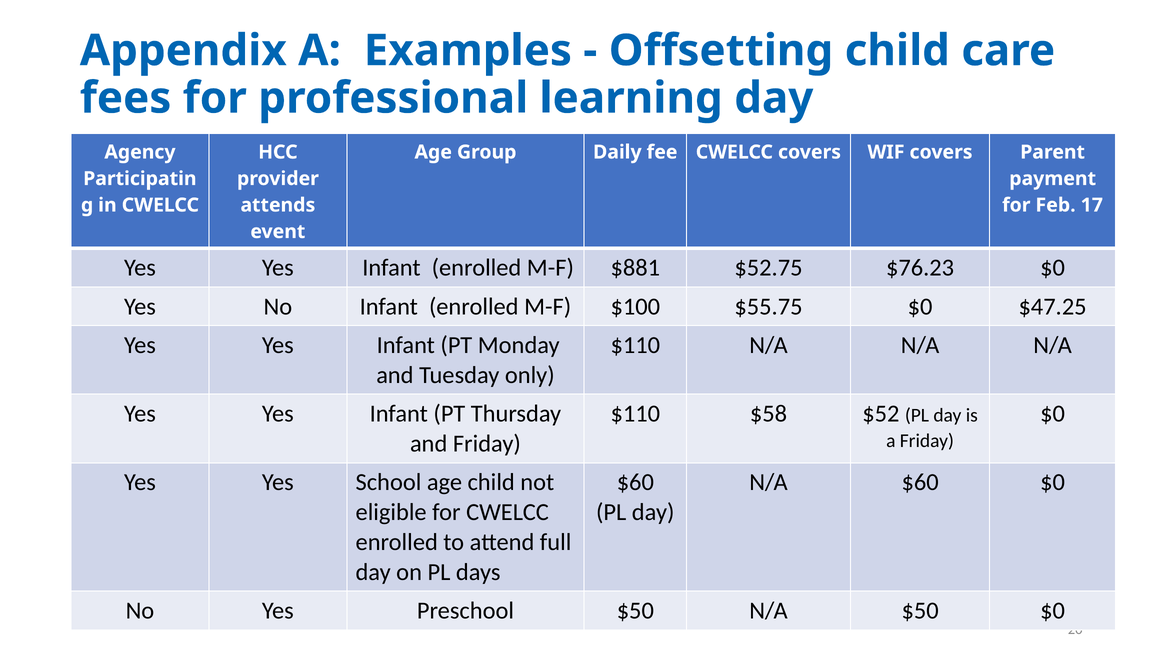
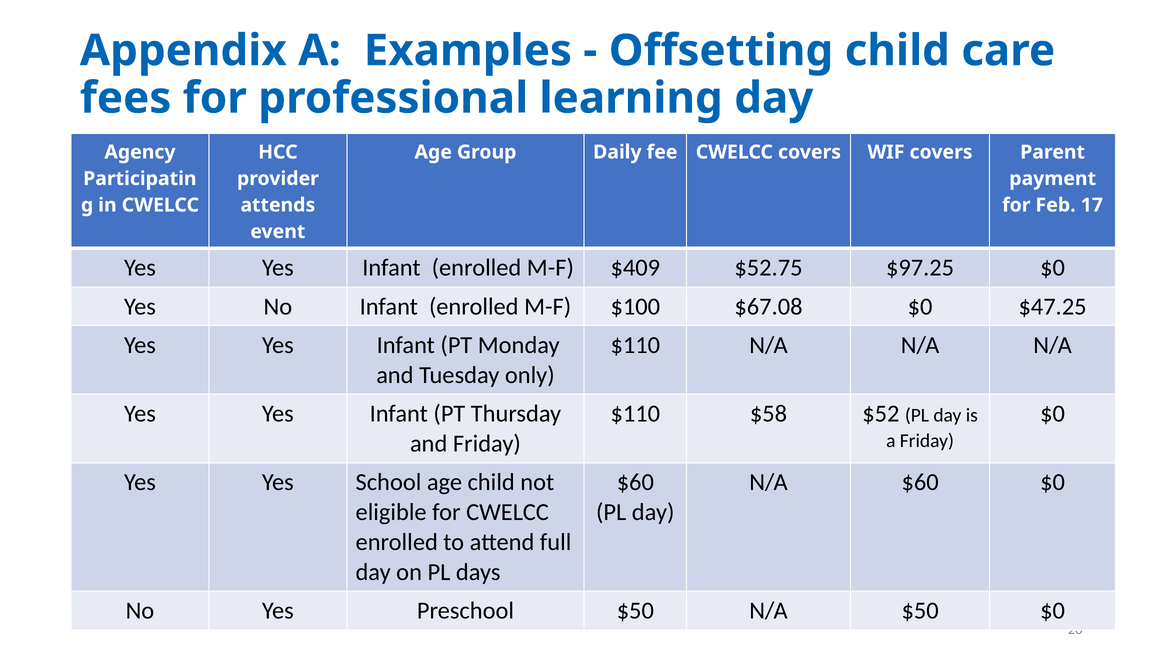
$881: $881 -> $409
$76.23: $76.23 -> $97.25
$55.75: $55.75 -> $67.08
